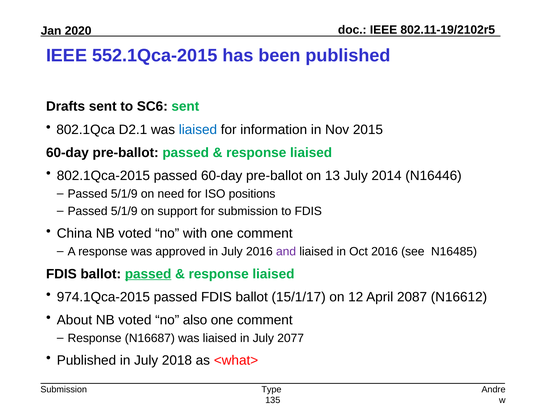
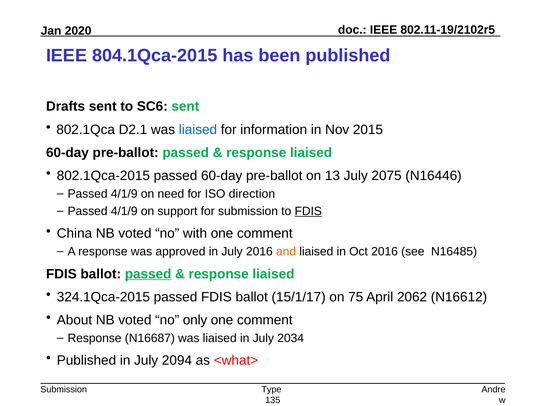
552.1Qca-2015: 552.1Qca-2015 -> 804.1Qca-2015
2014: 2014 -> 2075
5/1/9 at (124, 194): 5/1/9 -> 4/1/9
positions: positions -> direction
5/1/9 at (124, 211): 5/1/9 -> 4/1/9
FDIS at (308, 211) underline: none -> present
and colour: purple -> orange
974.1Qca-2015: 974.1Qca-2015 -> 324.1Qca-2015
12: 12 -> 75
2087: 2087 -> 2062
also: also -> only
2077: 2077 -> 2034
2018: 2018 -> 2094
